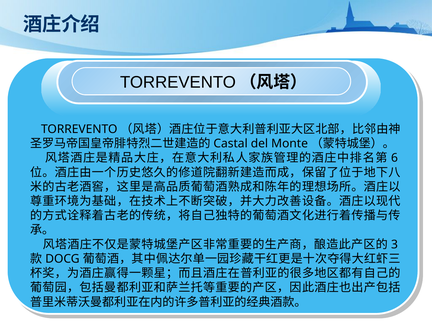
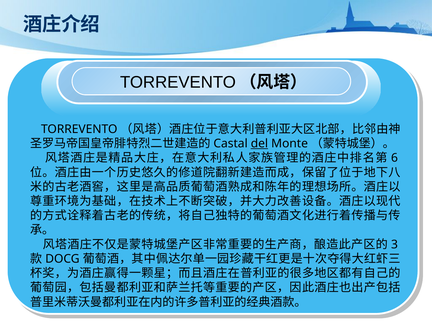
del underline: none -> present
